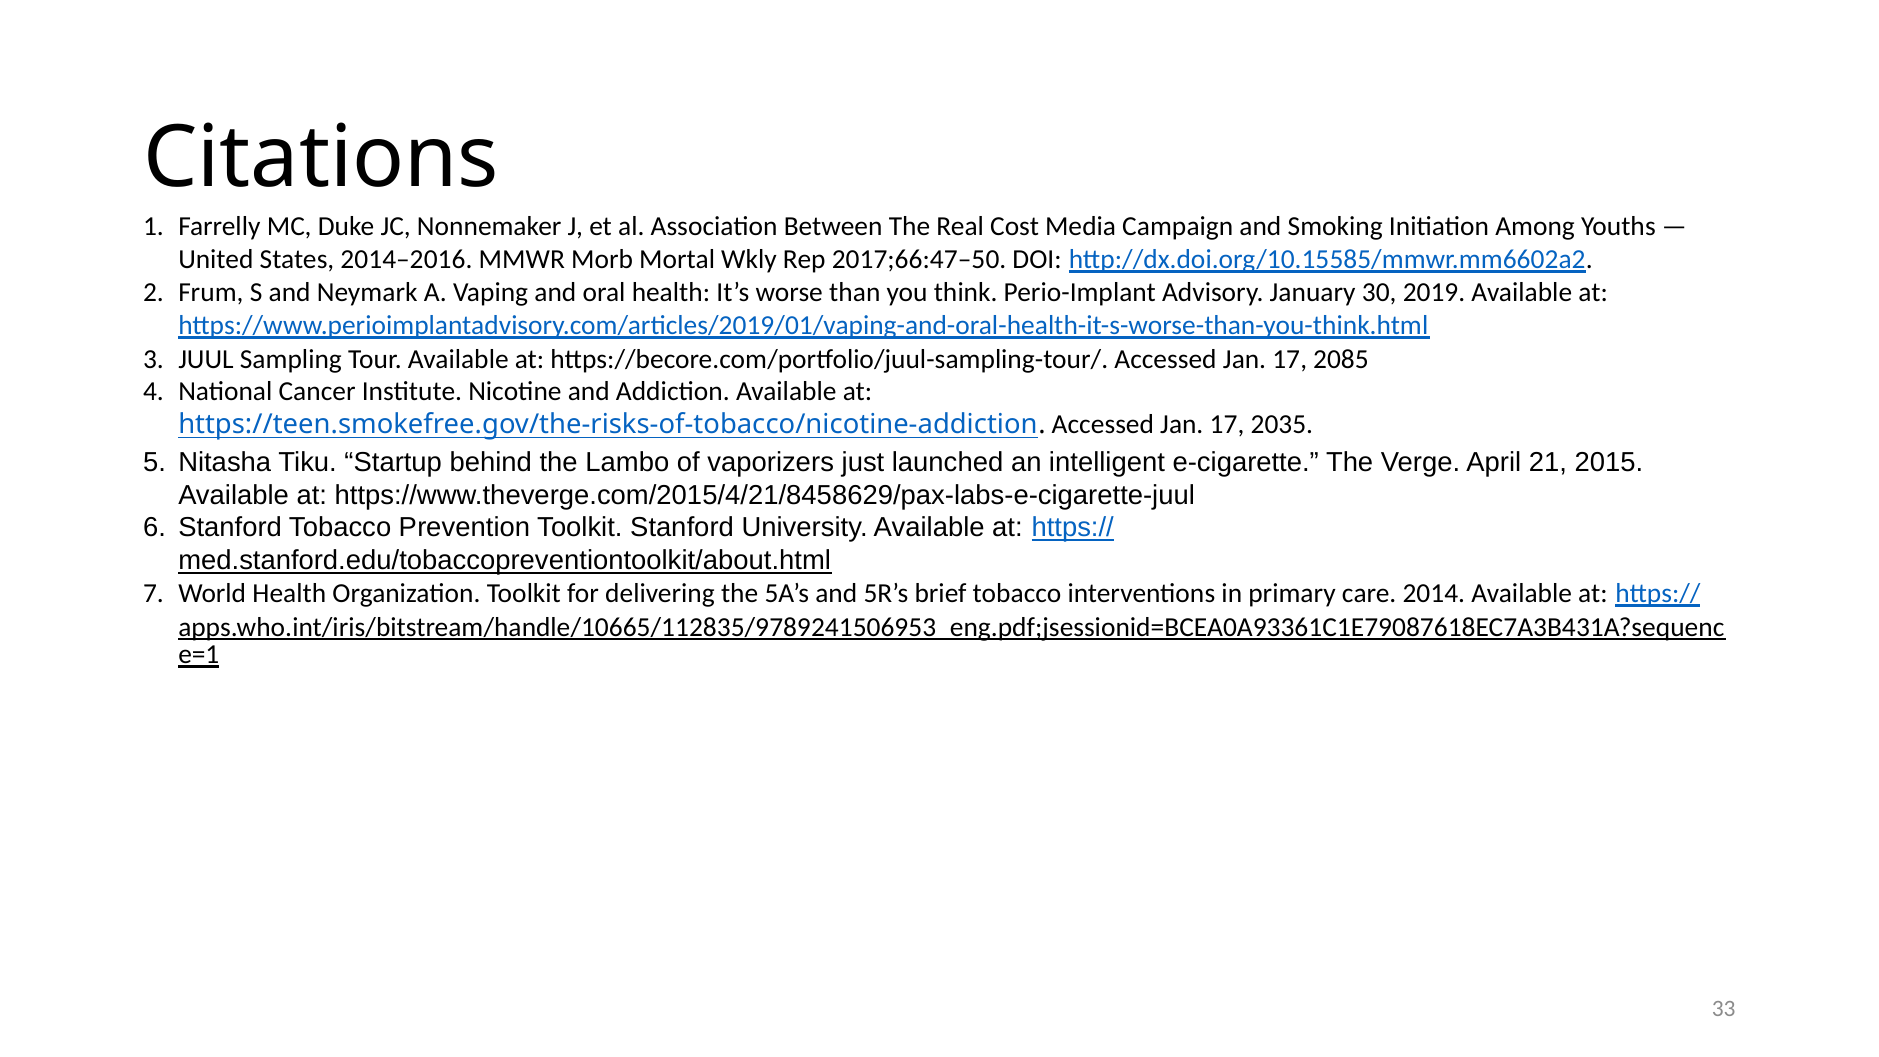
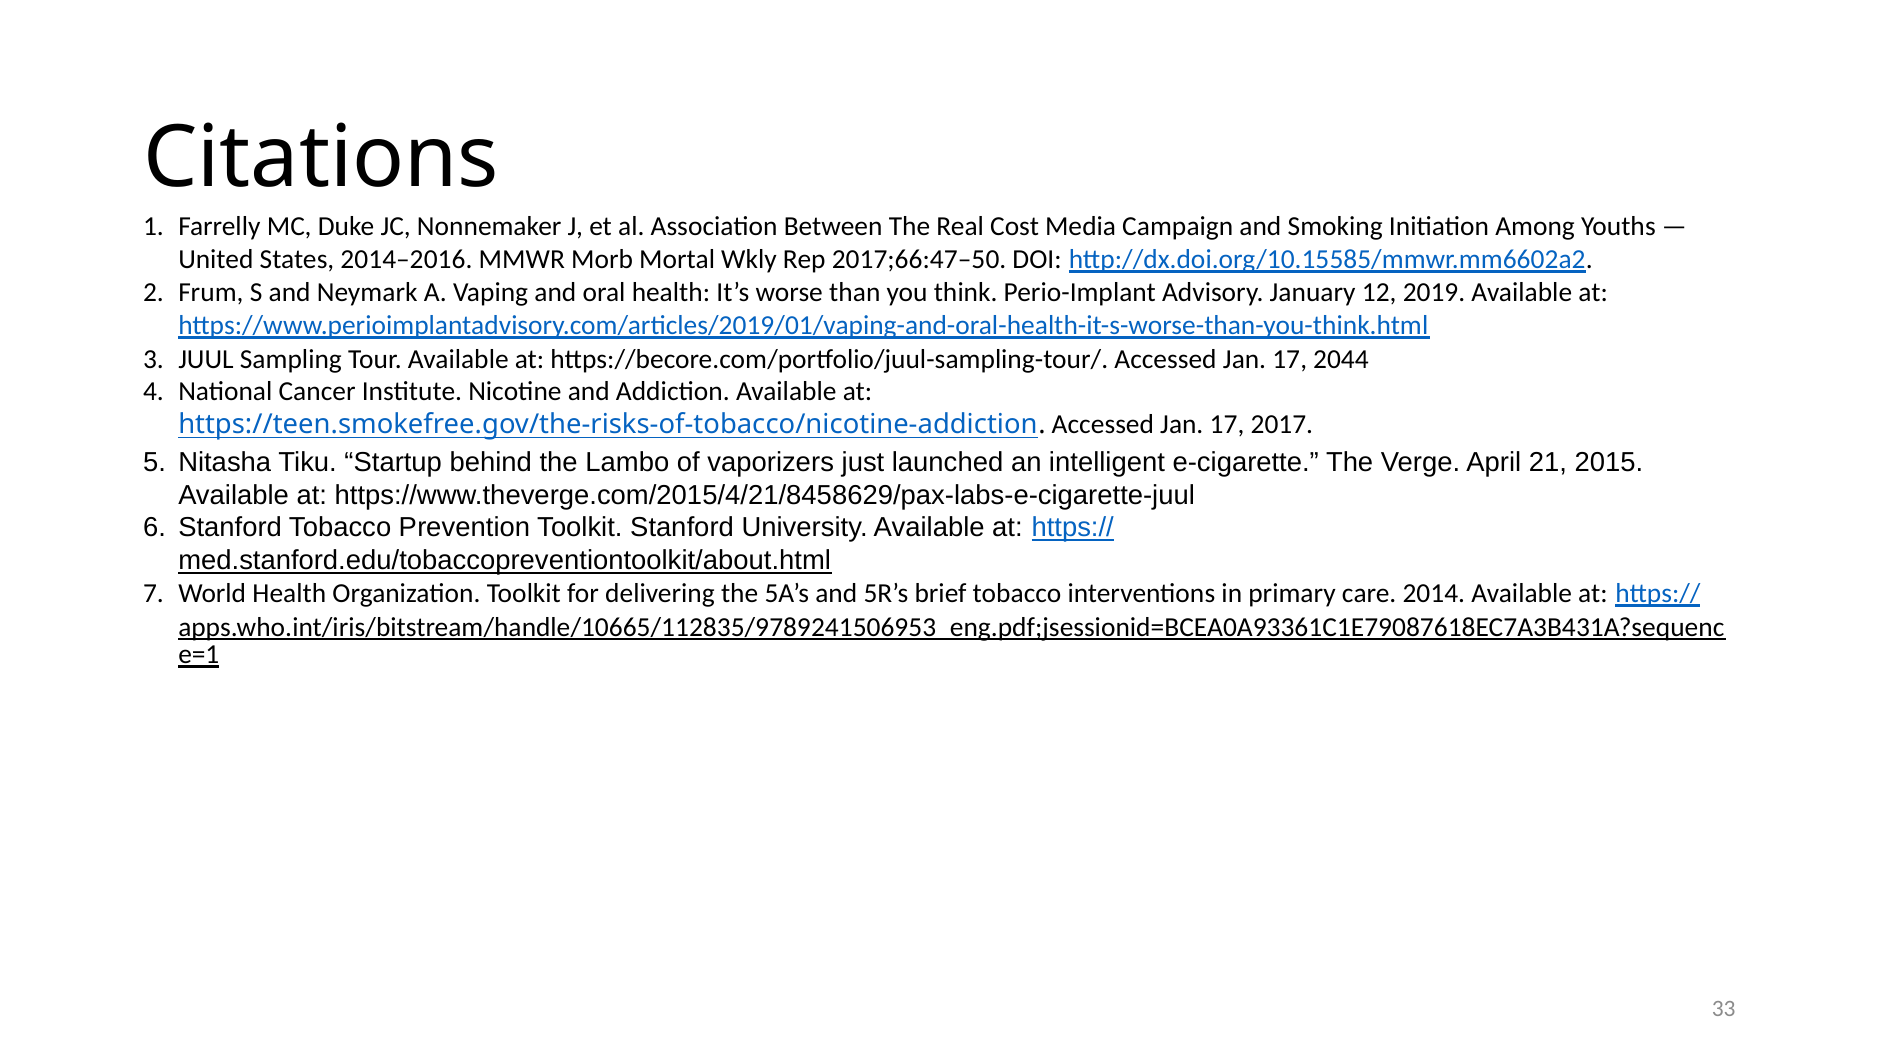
30: 30 -> 12
2085: 2085 -> 2044
2035: 2035 -> 2017
